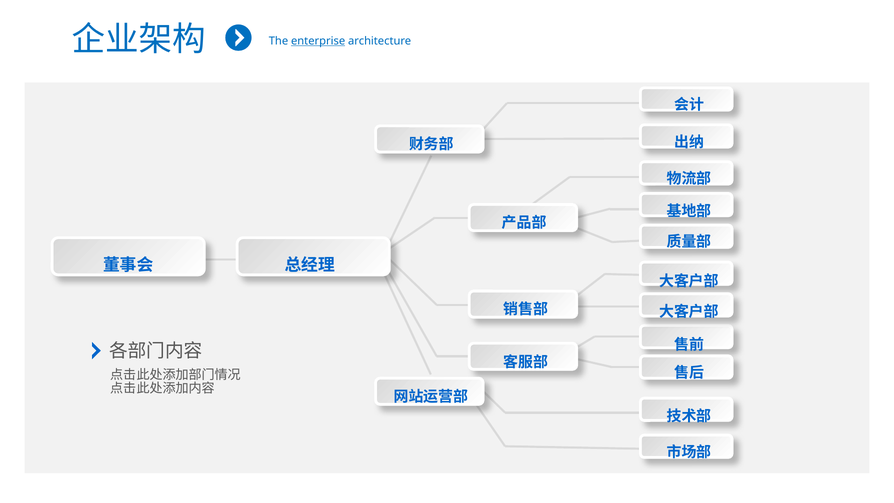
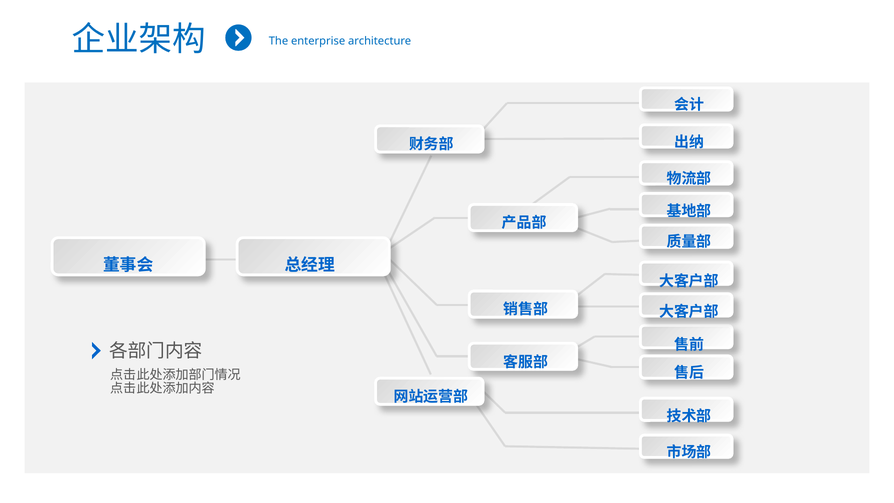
enterprise underline: present -> none
